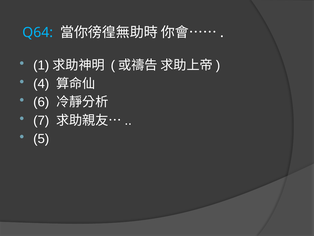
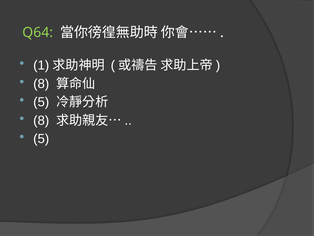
Q64 colour: light blue -> light green
4 at (41, 84): 4 -> 8
6 at (41, 102): 6 -> 5
7 at (41, 120): 7 -> 8
